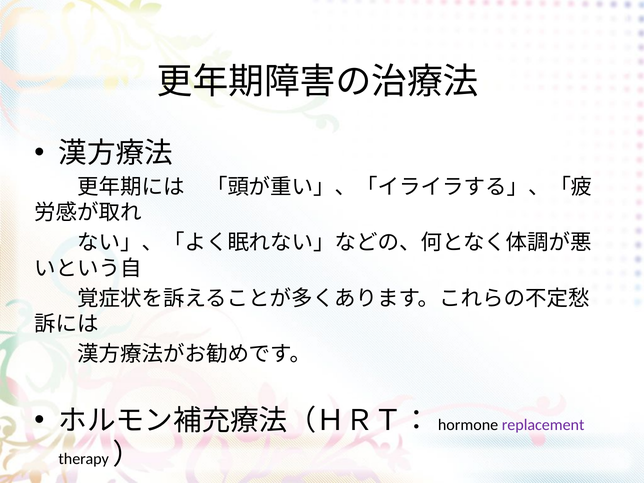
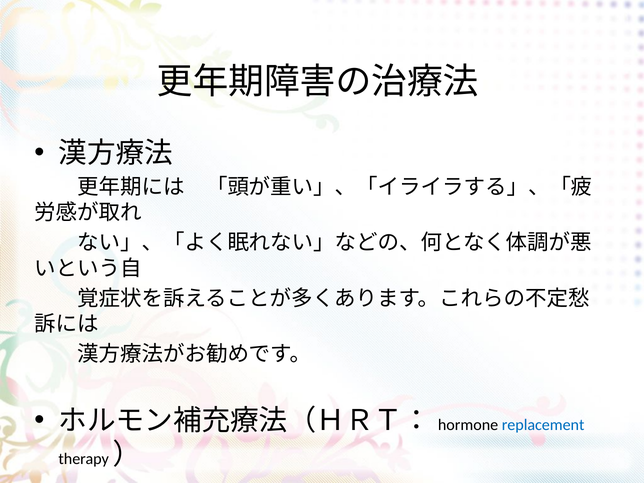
replacement colour: purple -> blue
